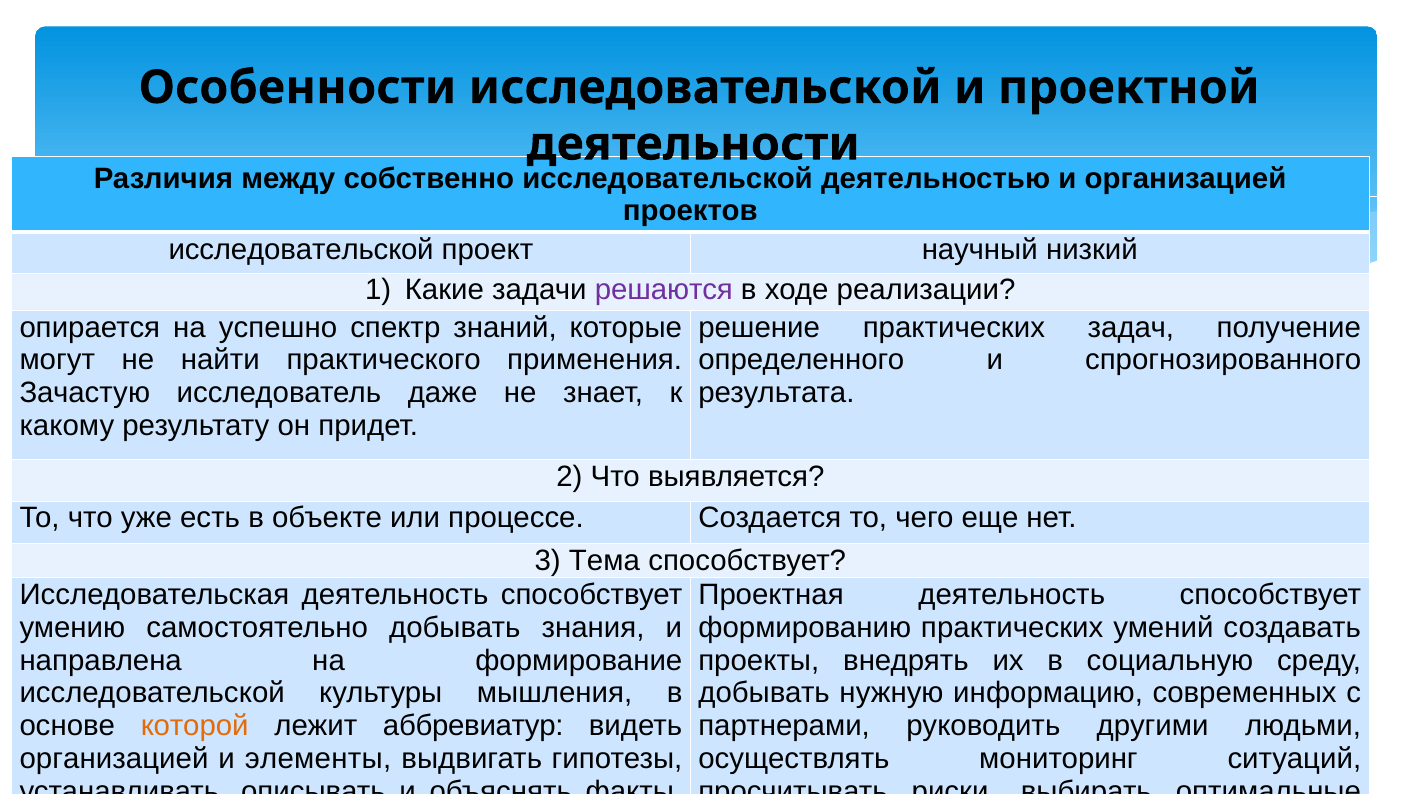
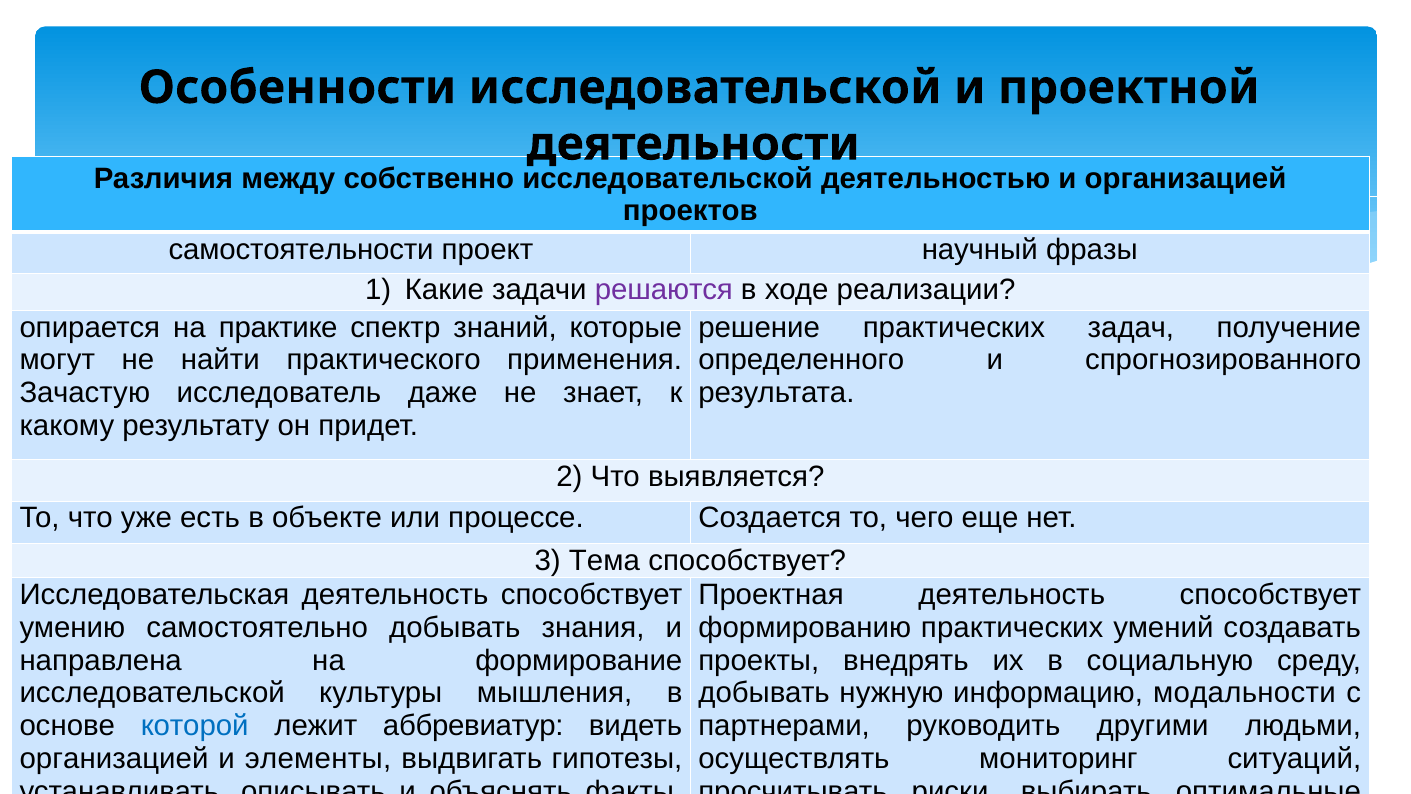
исследовательской at (301, 249): исследовательской -> самостоятельности
низкий: низкий -> фразы
успешно: успешно -> практике
современных: современных -> модальности
которой colour: orange -> blue
